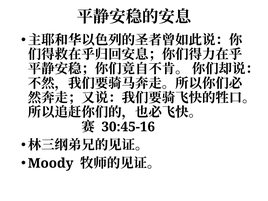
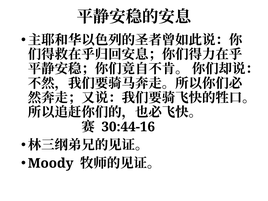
30:45-16: 30:45-16 -> 30:44-16
